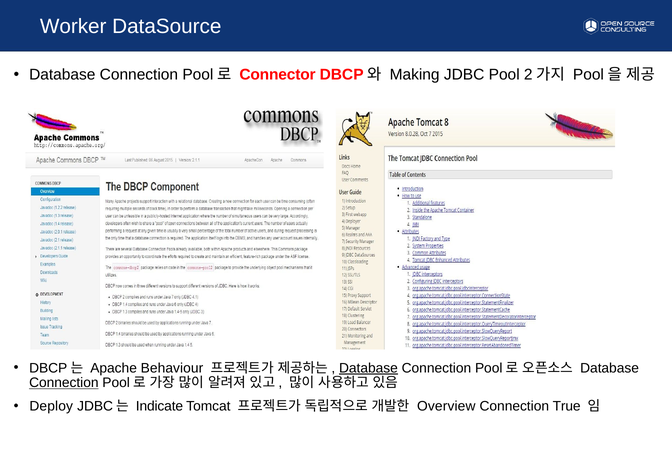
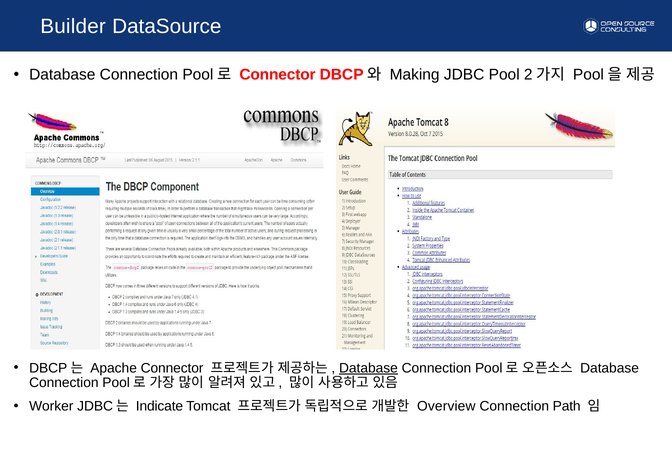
Worker: Worker -> Builder
Apache Behaviour: Behaviour -> Connector
Connection at (64, 383) underline: present -> none
Deploy: Deploy -> Worker
True: True -> Path
